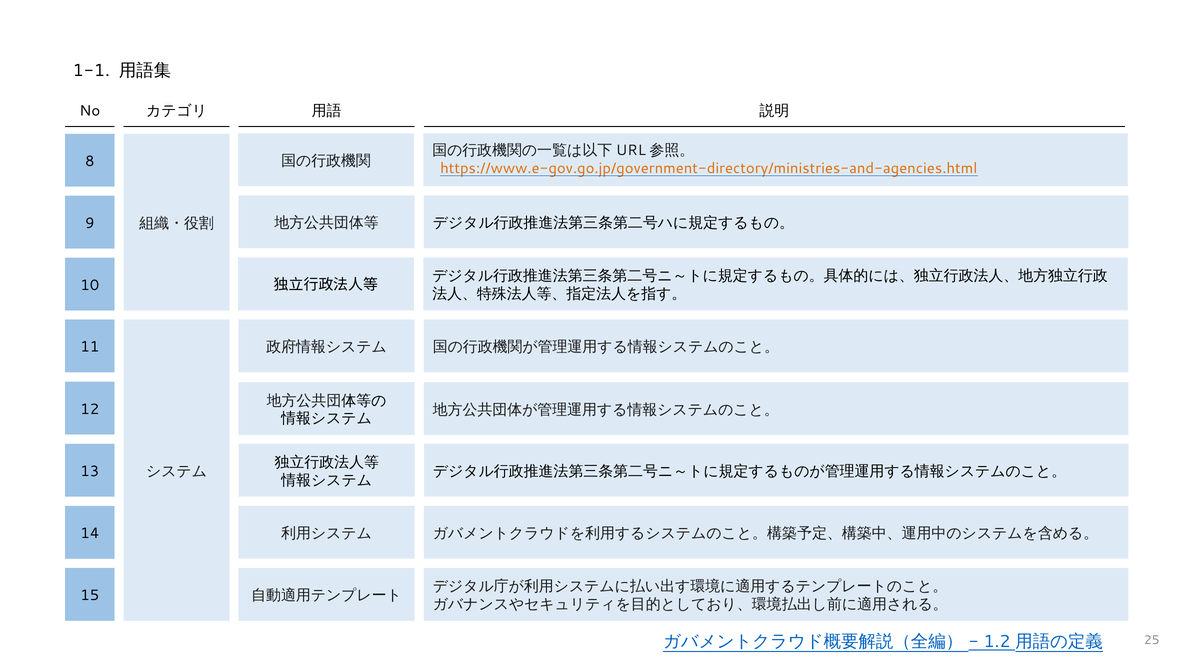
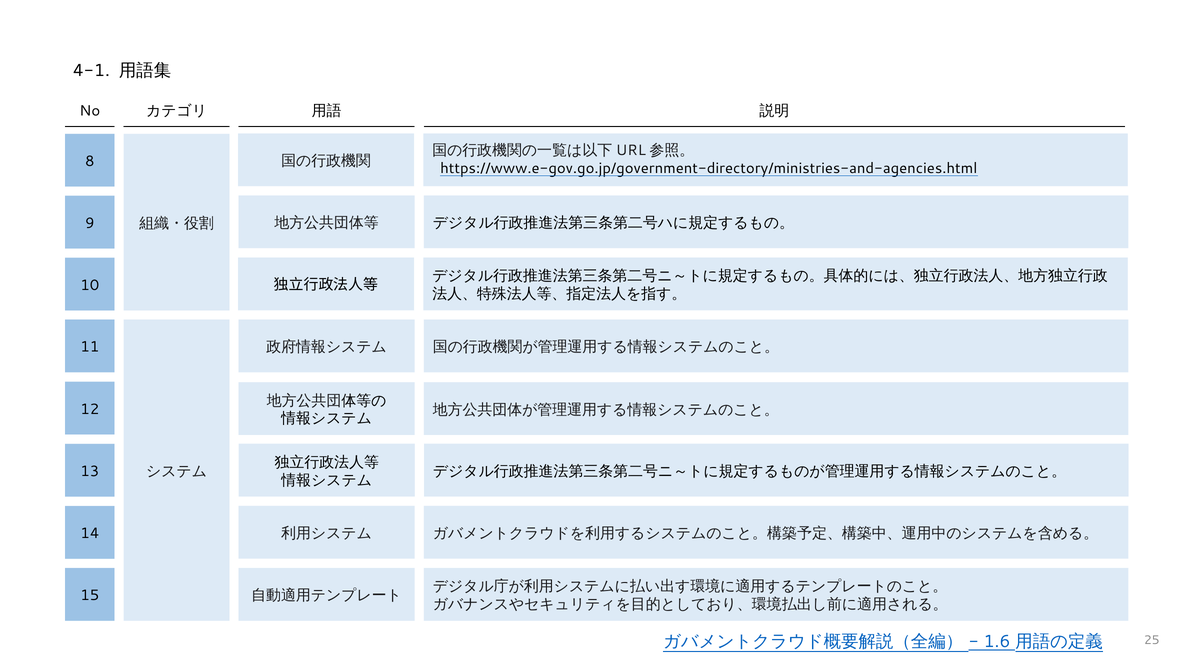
1-1: 1-1 -> 4-1
https://www.e-gov.go.jp/government-directory/ministries-and-agencies.html colour: orange -> black
1.2: 1.2 -> 1.6
